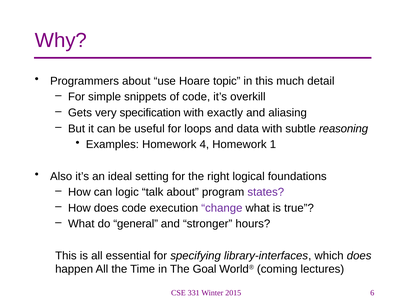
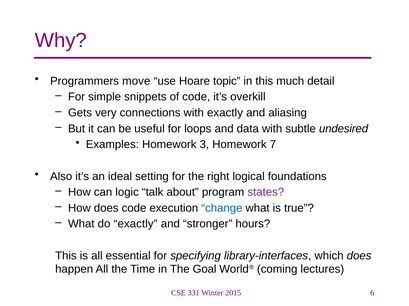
Programmers about: about -> move
specification: specification -> connections
reasoning: reasoning -> undesired
4: 4 -> 3
1: 1 -> 7
change colour: purple -> blue
do general: general -> exactly
